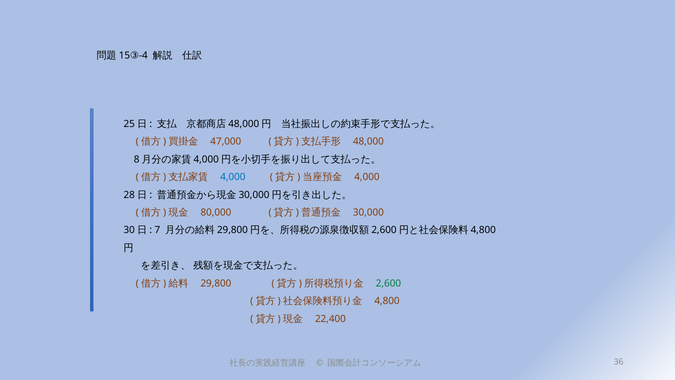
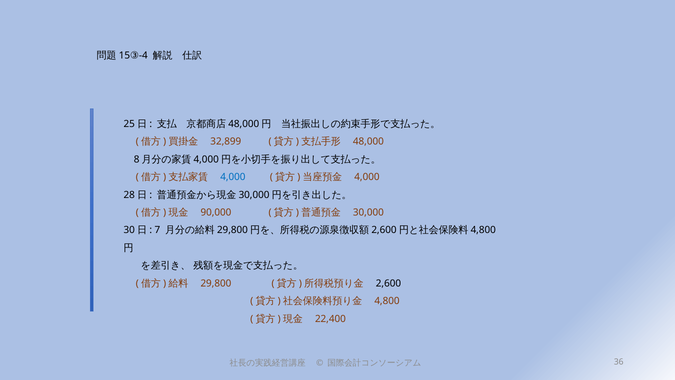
47,000: 47,000 -> 32,899
80,000: 80,000 -> 90,000
2,600 colour: green -> black
